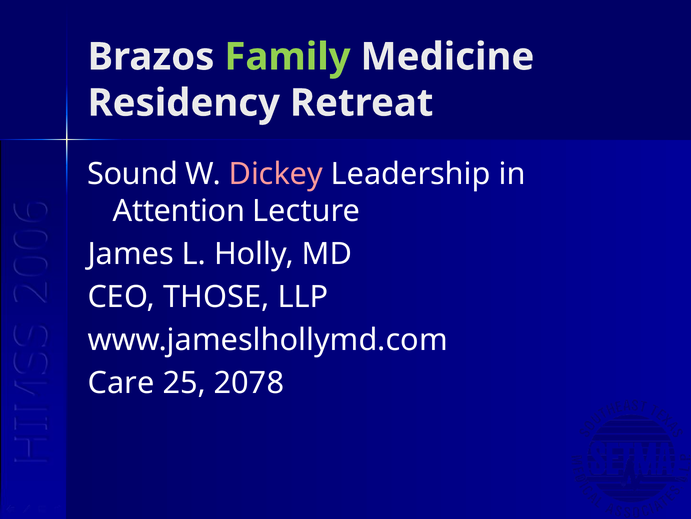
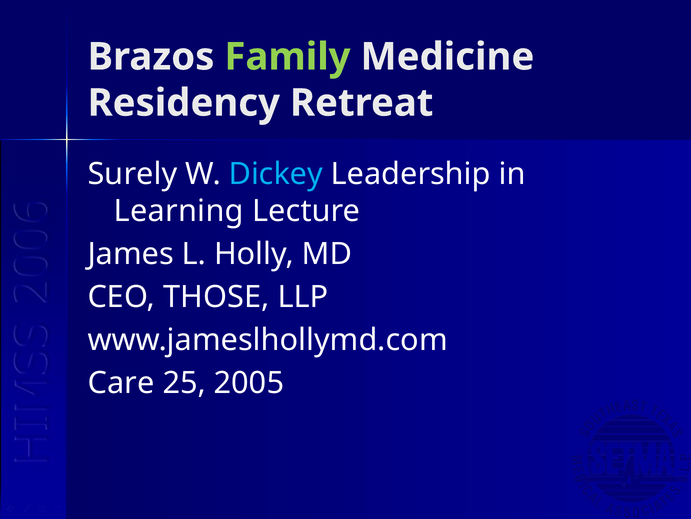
Sound: Sound -> Surely
Dickey colour: pink -> light blue
Attention: Attention -> Learning
2078: 2078 -> 2005
